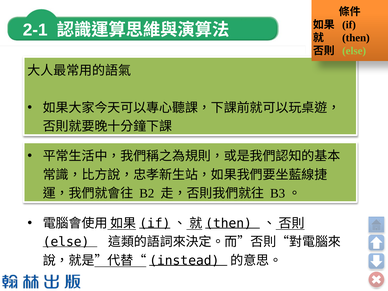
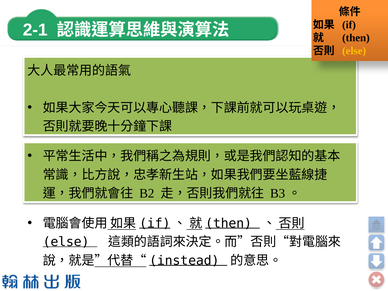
else at (354, 51) colour: light green -> yellow
